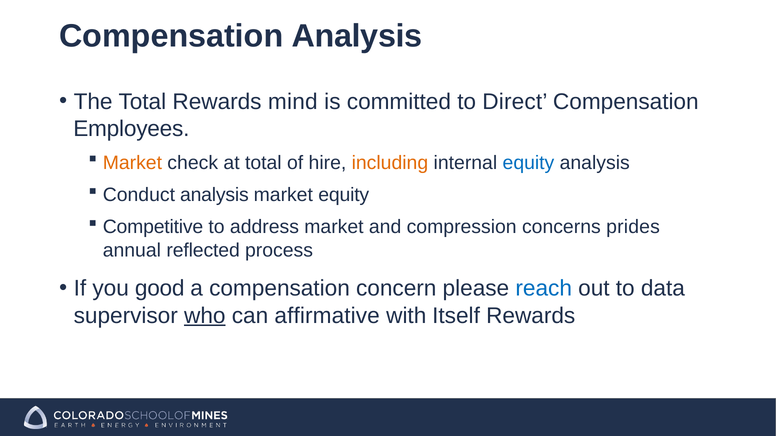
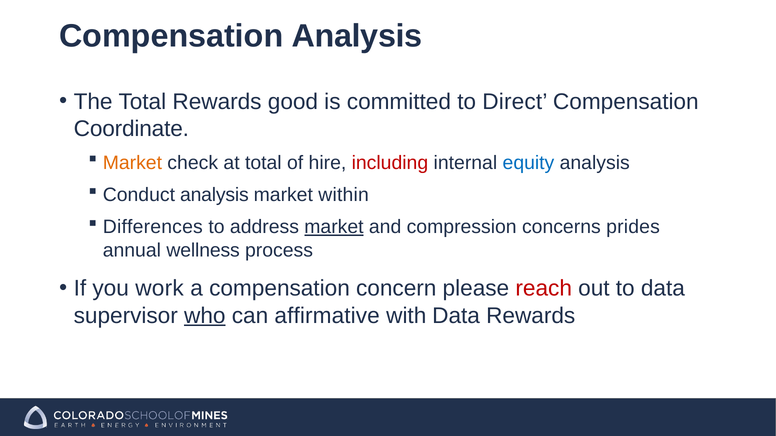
mind: mind -> good
Employees: Employees -> Coordinate
including colour: orange -> red
market equity: equity -> within
Competitive: Competitive -> Differences
market at (334, 227) underline: none -> present
reflected: reflected -> wellness
good: good -> work
reach colour: blue -> red
with Itself: Itself -> Data
